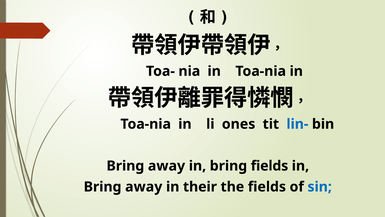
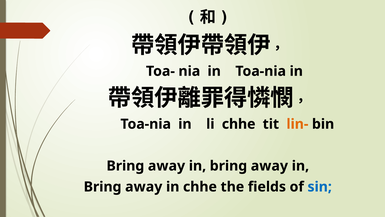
li ones: ones -> chhe
lin- colour: blue -> orange
fields at (270, 166): fields -> away
in their: their -> chhe
